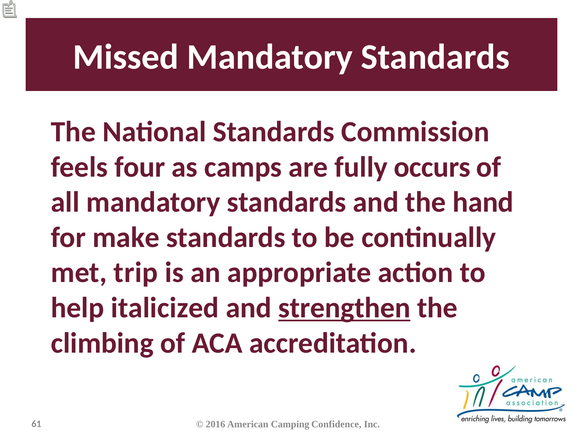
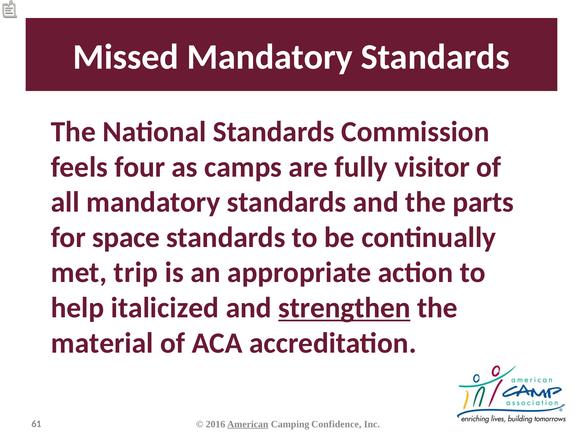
occurs: occurs -> visitor
hand: hand -> parts
make: make -> space
climbing: climbing -> material
American underline: none -> present
